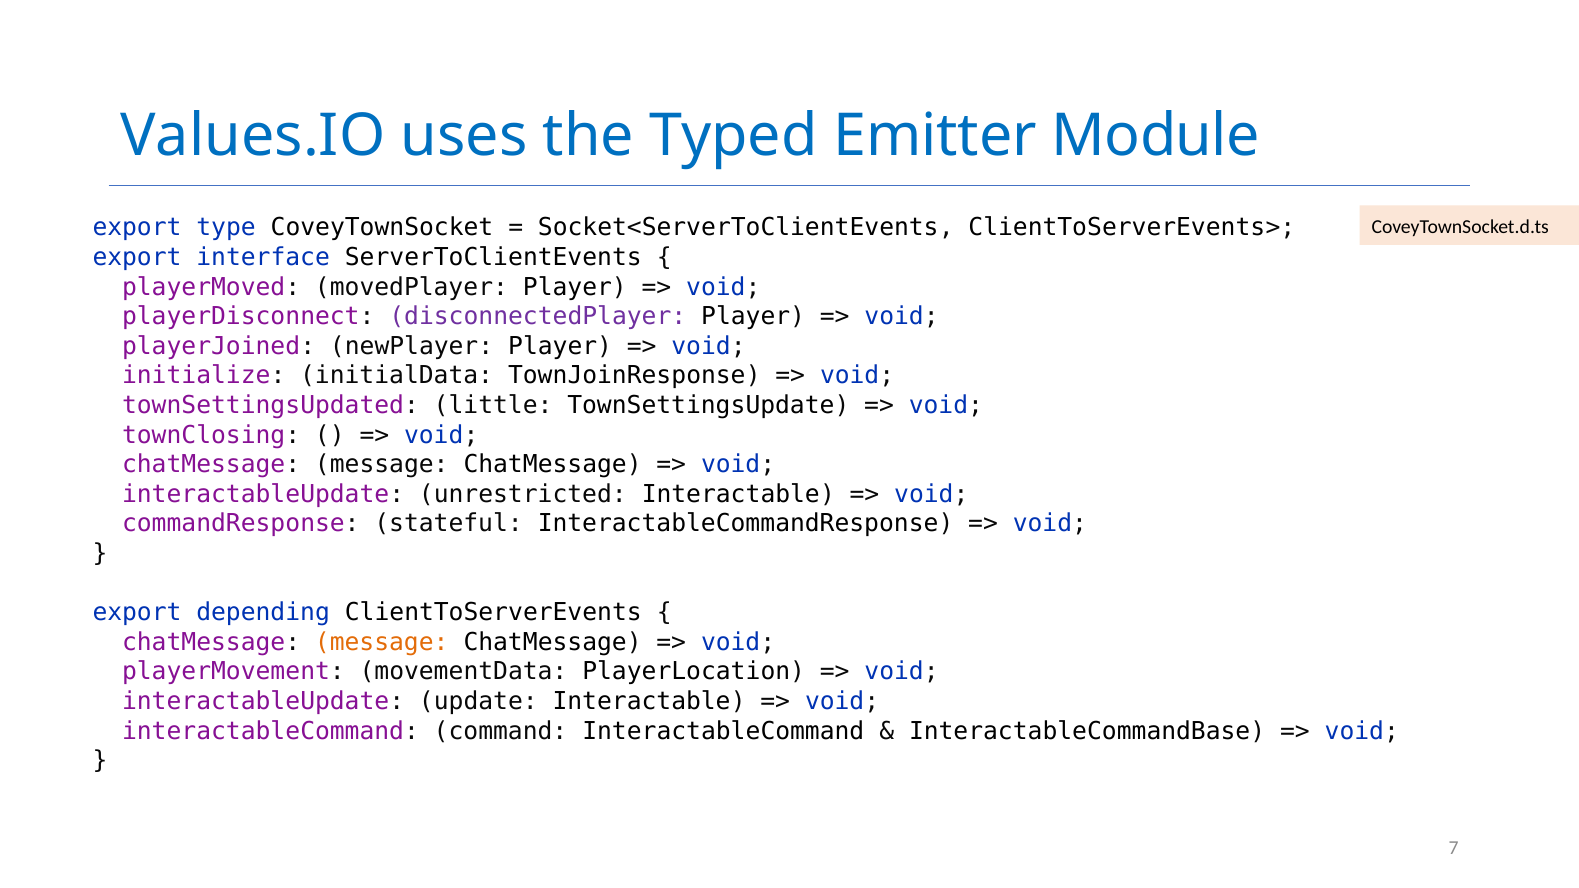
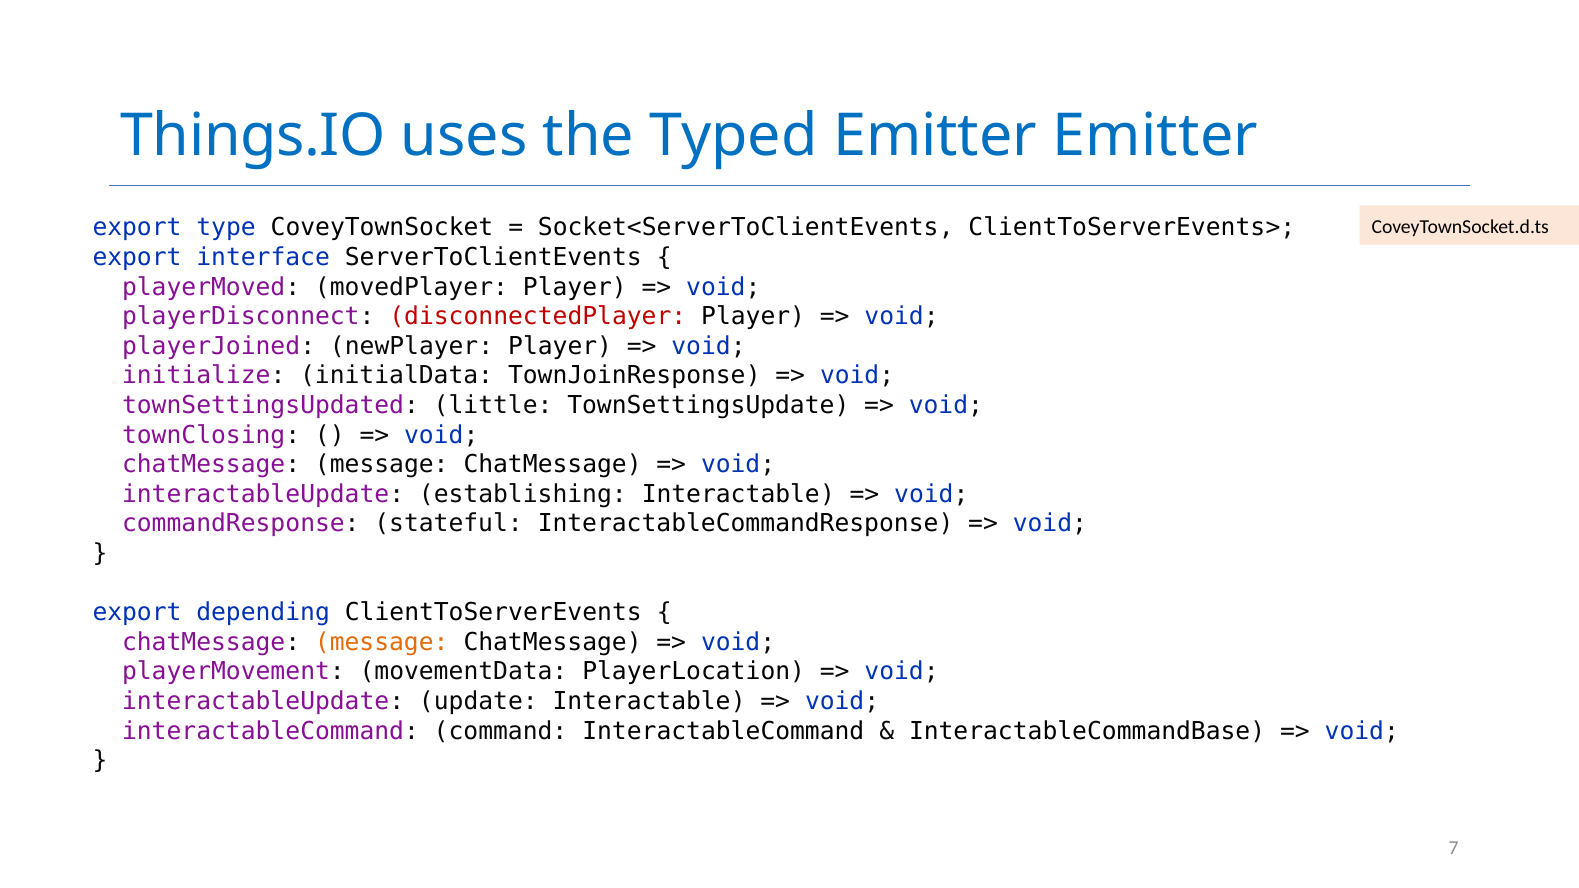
Values.IO: Values.IO -> Things.IO
Emitter Module: Module -> Emitter
disconnectedPlayer colour: purple -> red
unrestricted: unrestricted -> establishing
